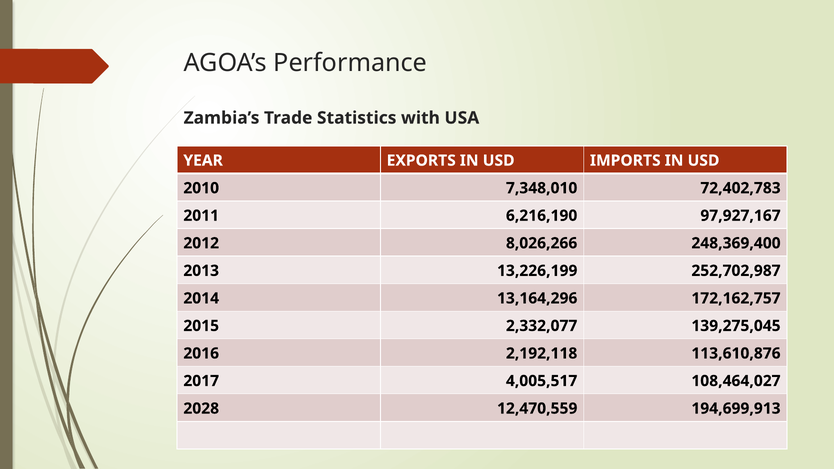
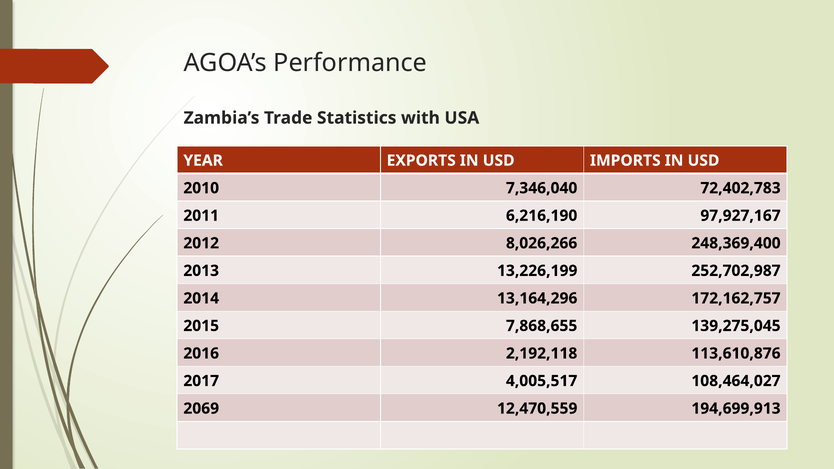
7,348,010: 7,348,010 -> 7,346,040
2,332,077: 2,332,077 -> 7,868,655
2028: 2028 -> 2069
